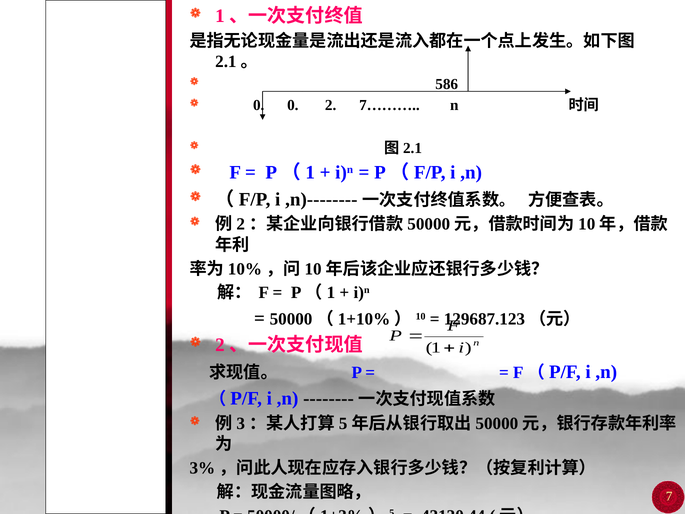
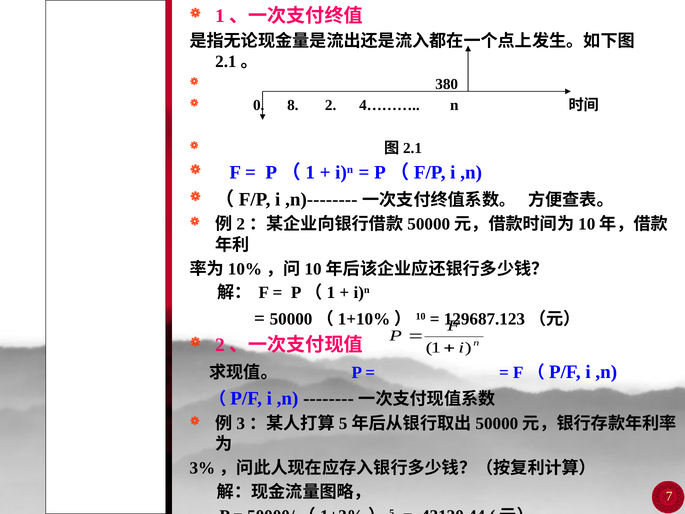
586: 586 -> 380
0 0: 0 -> 8
7………: 7……… -> 4………
